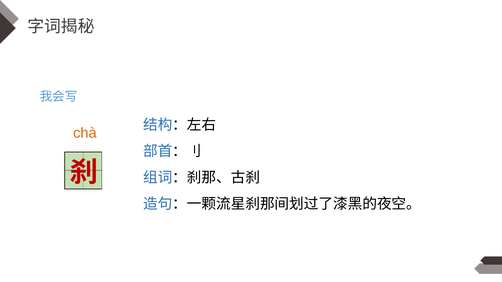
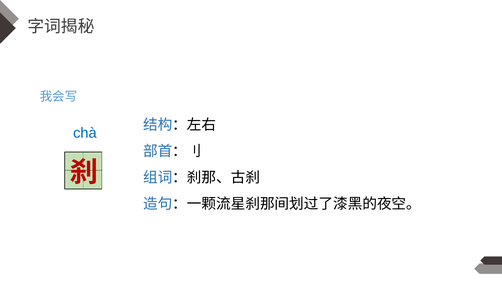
chà colour: orange -> blue
